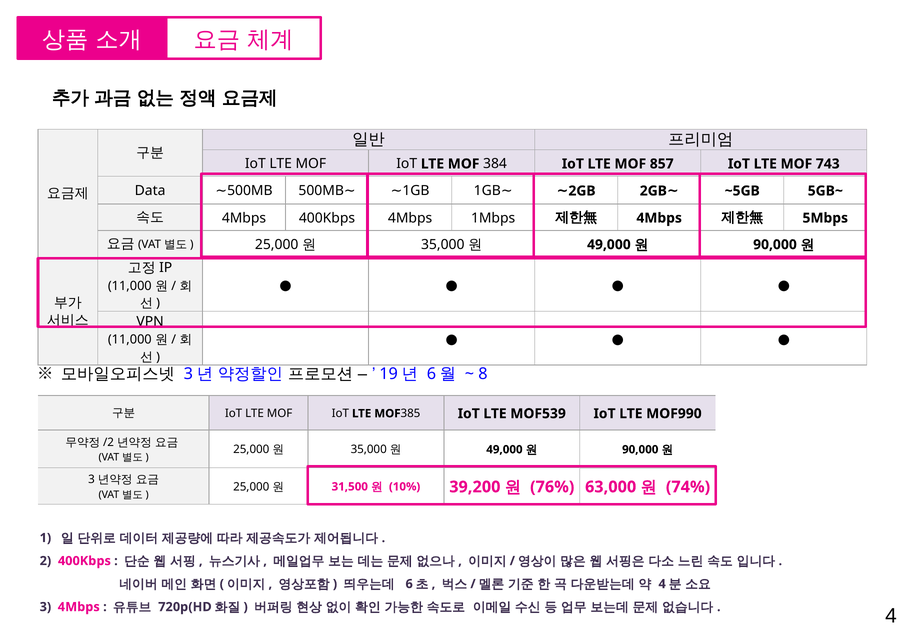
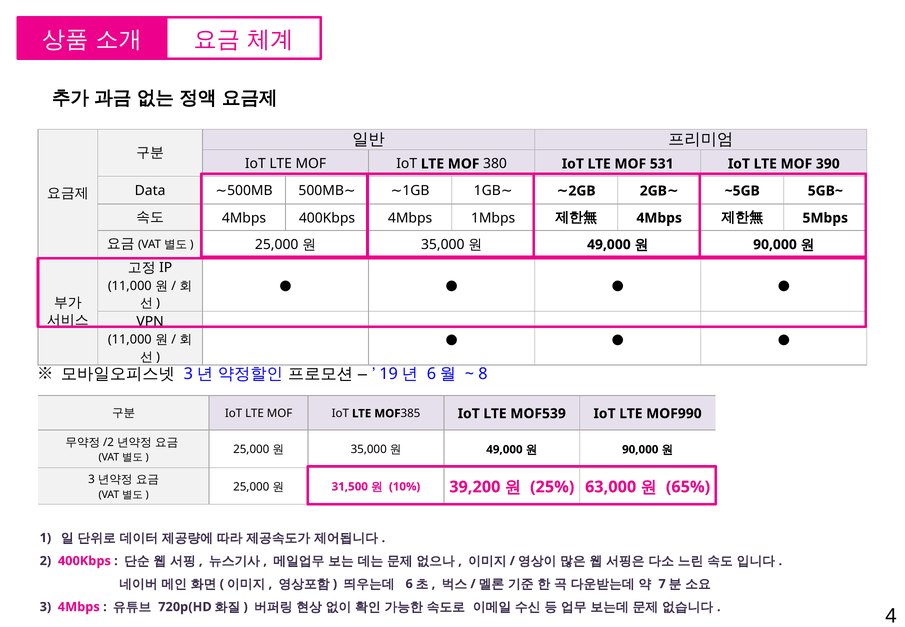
384: 384 -> 380
857: 857 -> 531
743: 743 -> 390
76%: 76% -> 25%
74%: 74% -> 65%
4 at (662, 583): 4 -> 7
